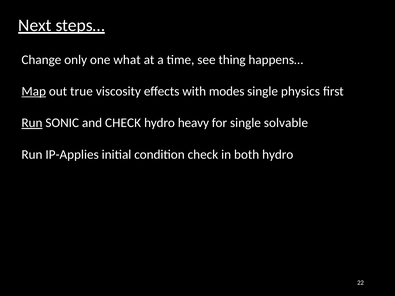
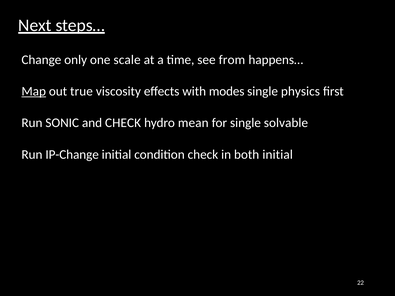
what: what -> scale
thing: thing -> from
Run at (32, 123) underline: present -> none
heavy: heavy -> mean
IP-Applies: IP-Applies -> IP-Change
both hydro: hydro -> initial
